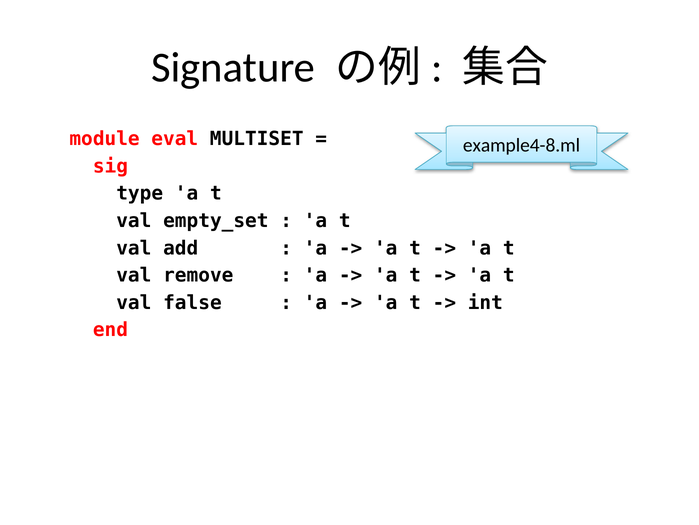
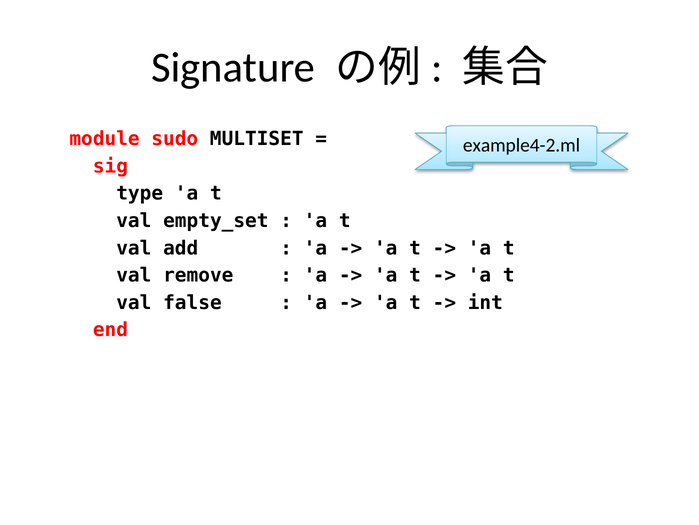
eval: eval -> sudo
example4-8.ml: example4-8.ml -> example4-2.ml
